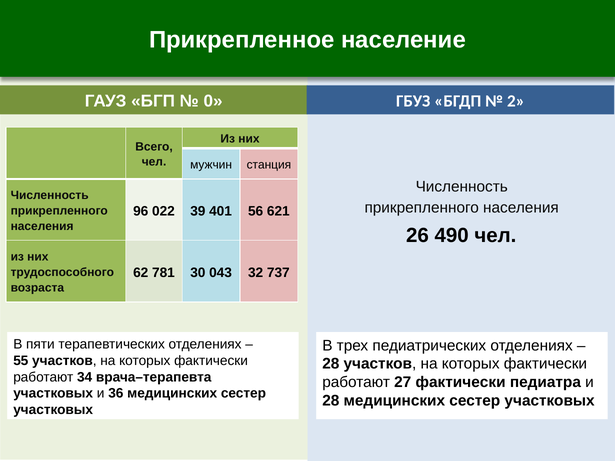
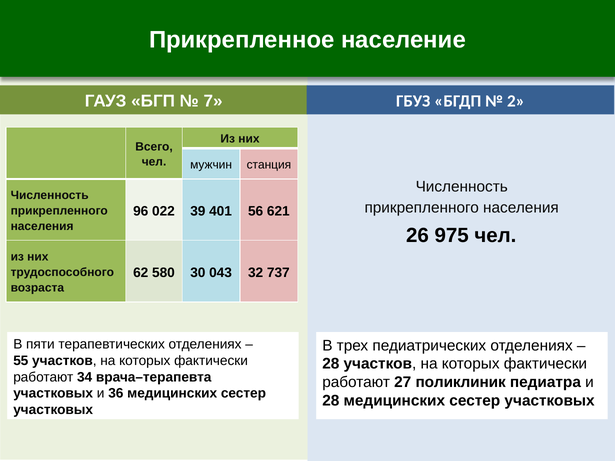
0: 0 -> 7
490: 490 -> 975
781: 781 -> 580
27 фактически: фактически -> поликлиник
